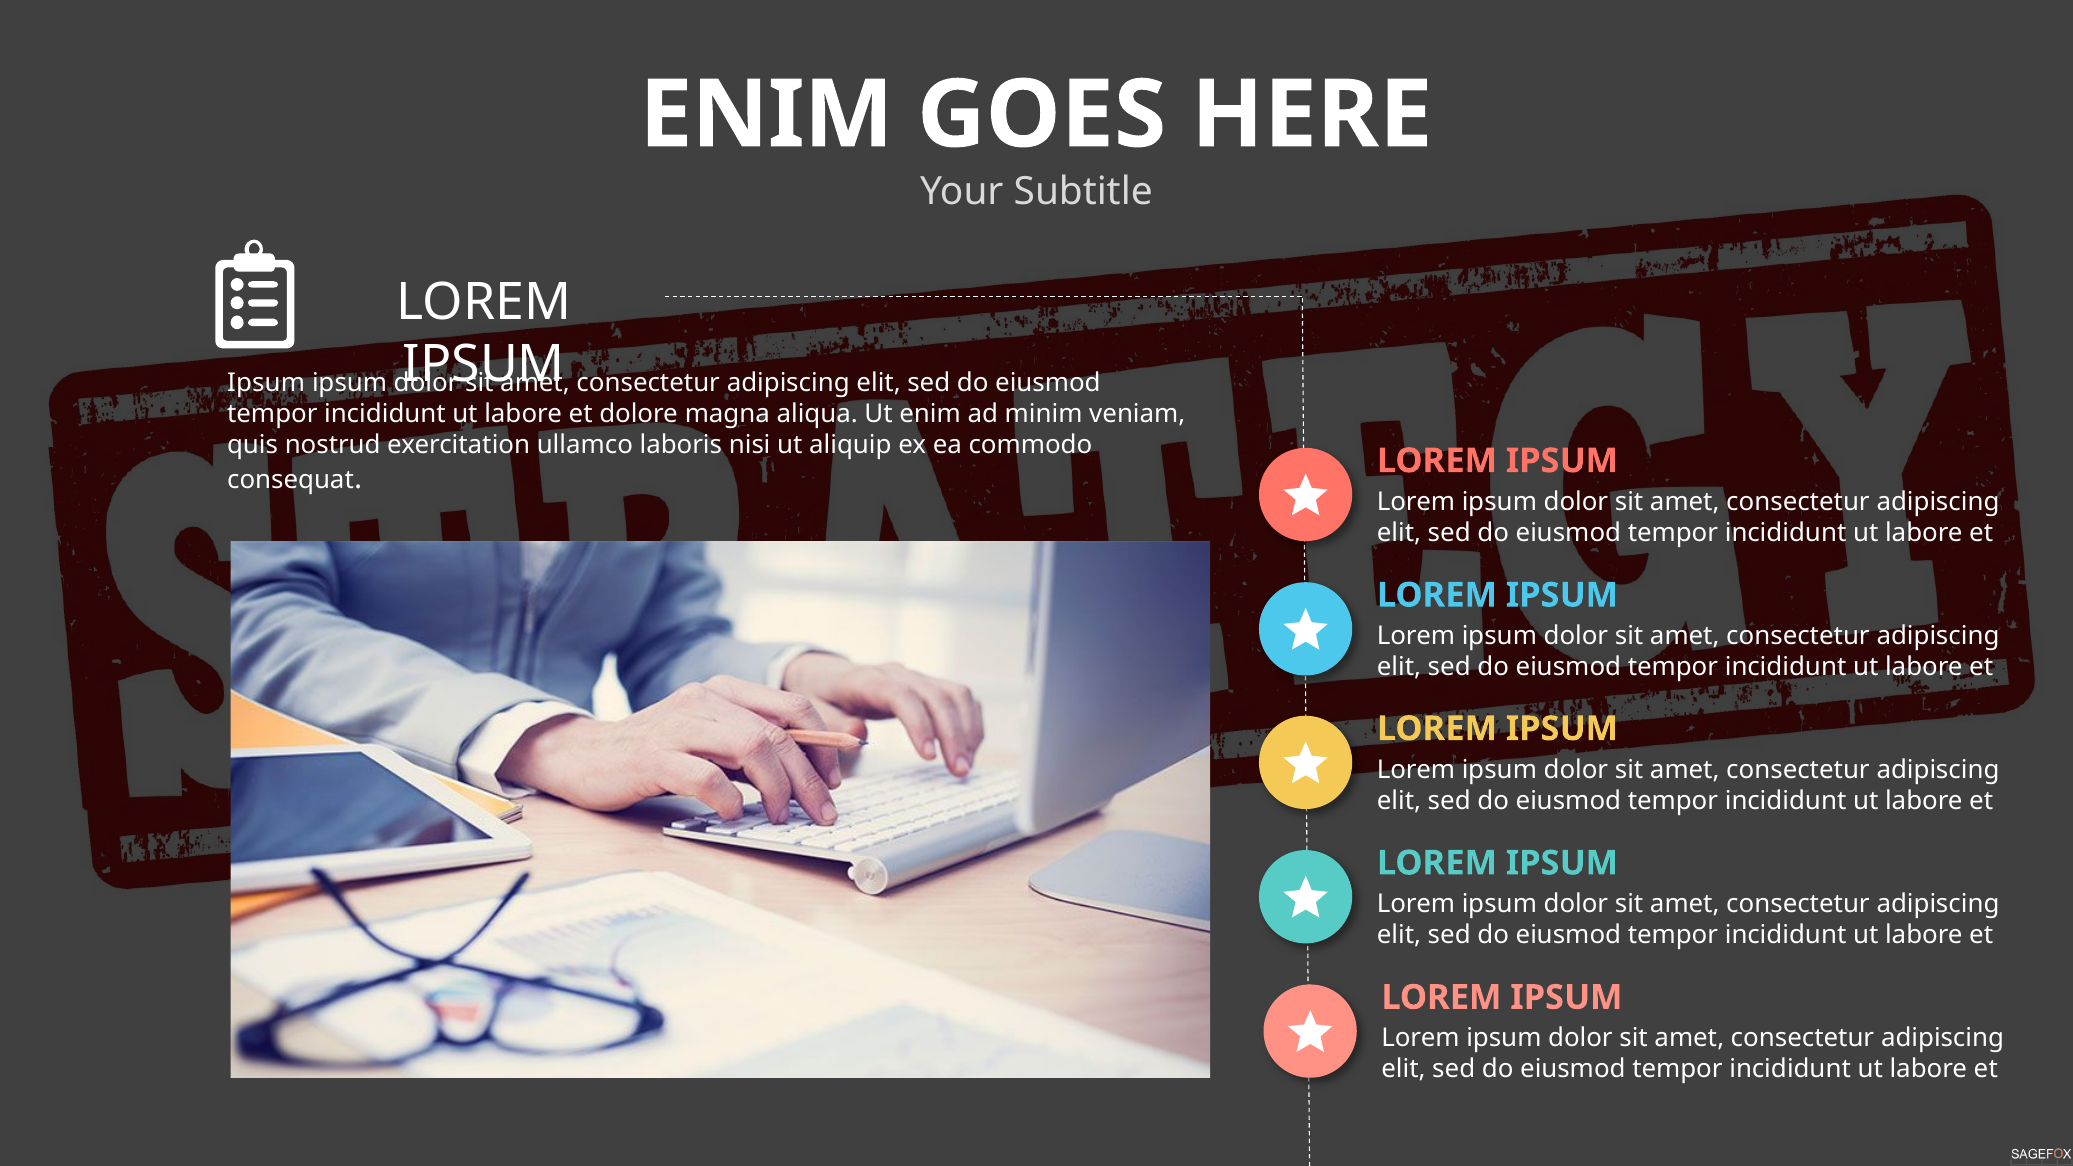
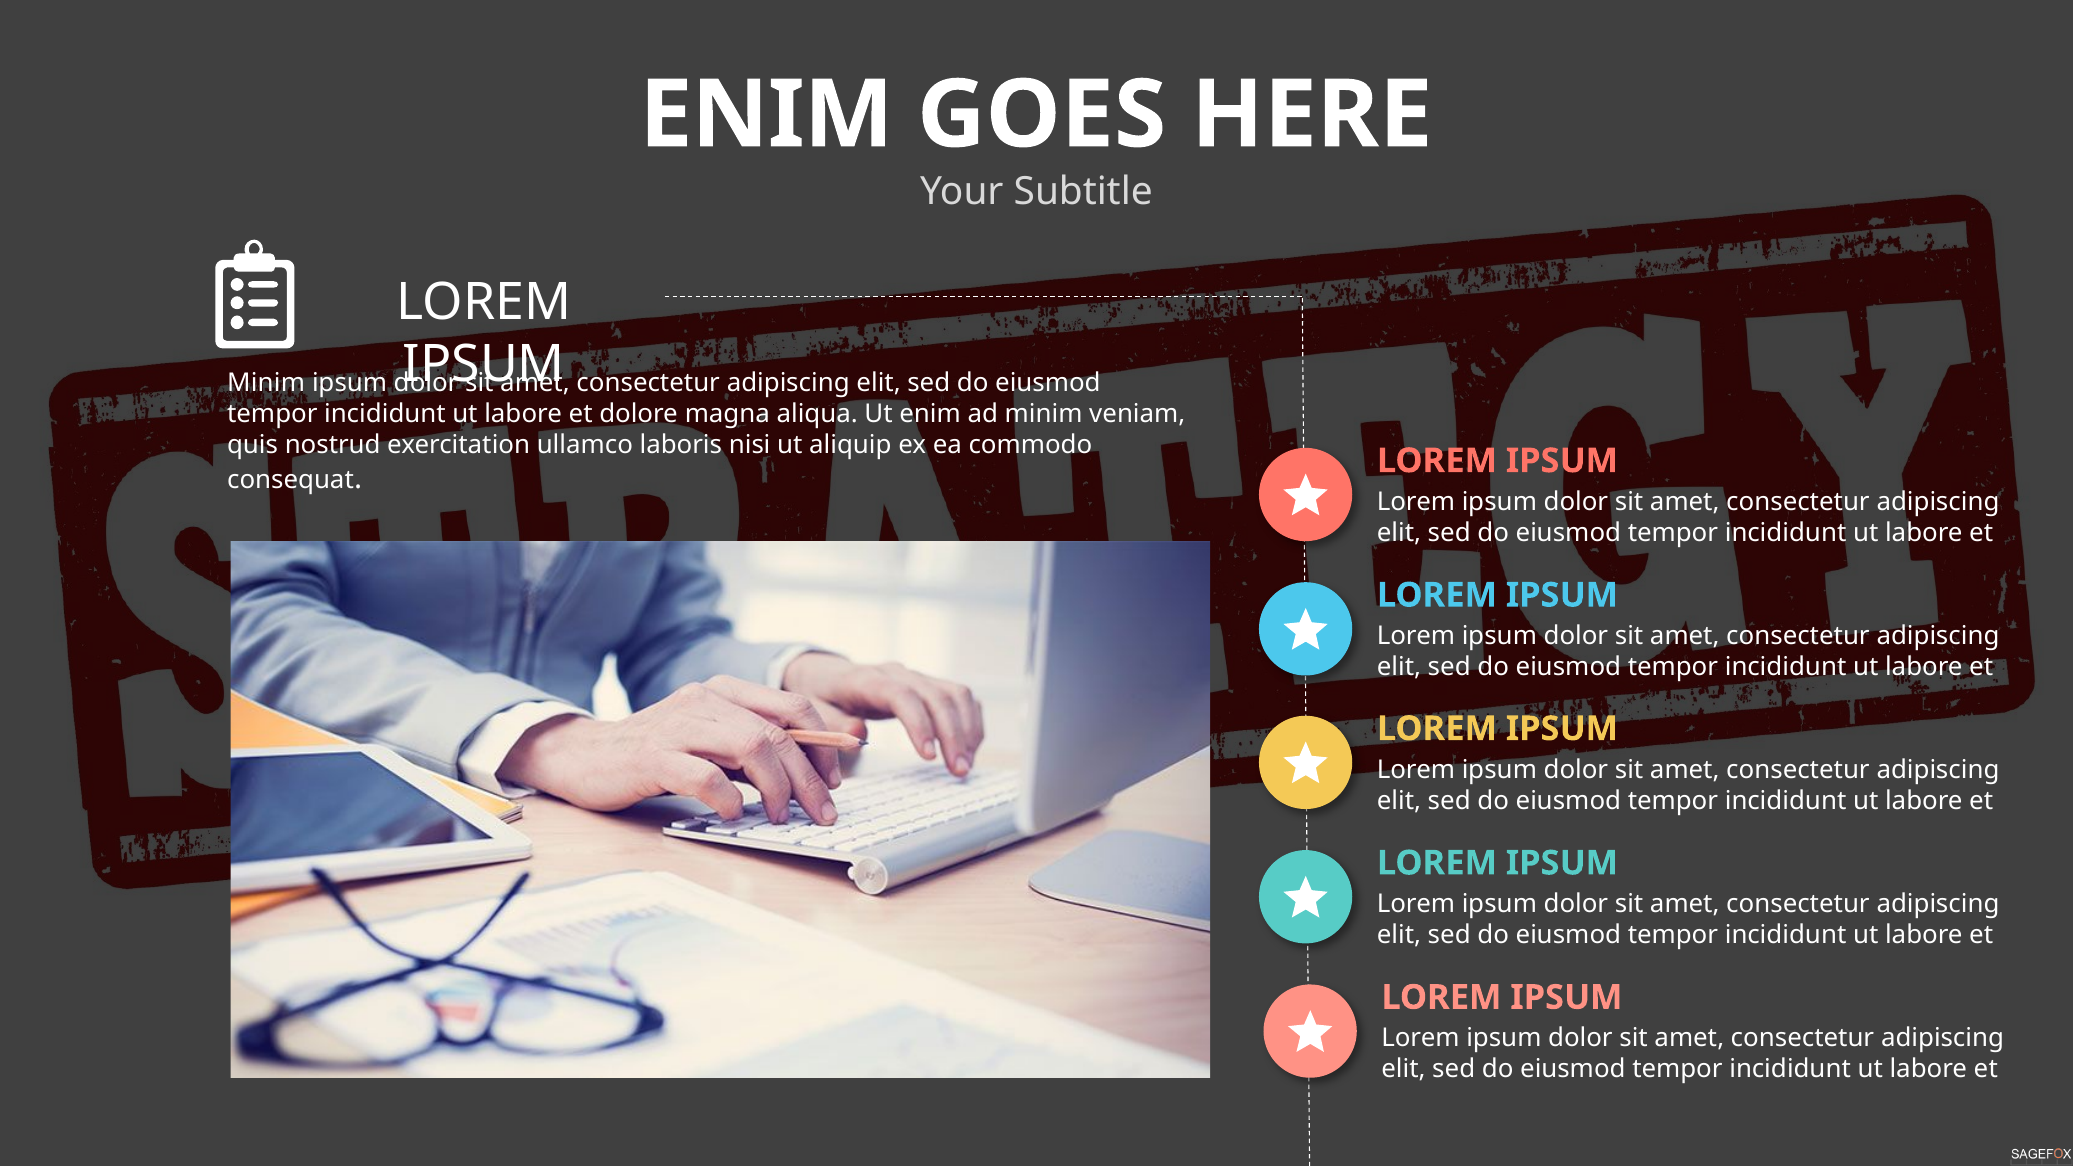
Ipsum at (266, 383): Ipsum -> Minim
